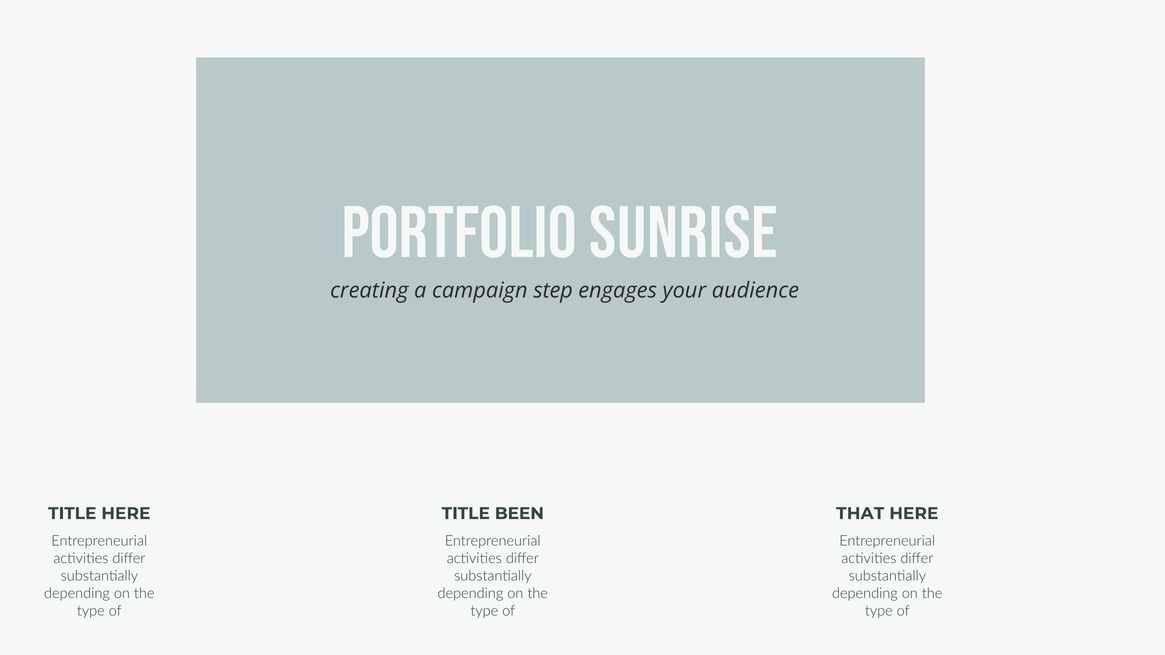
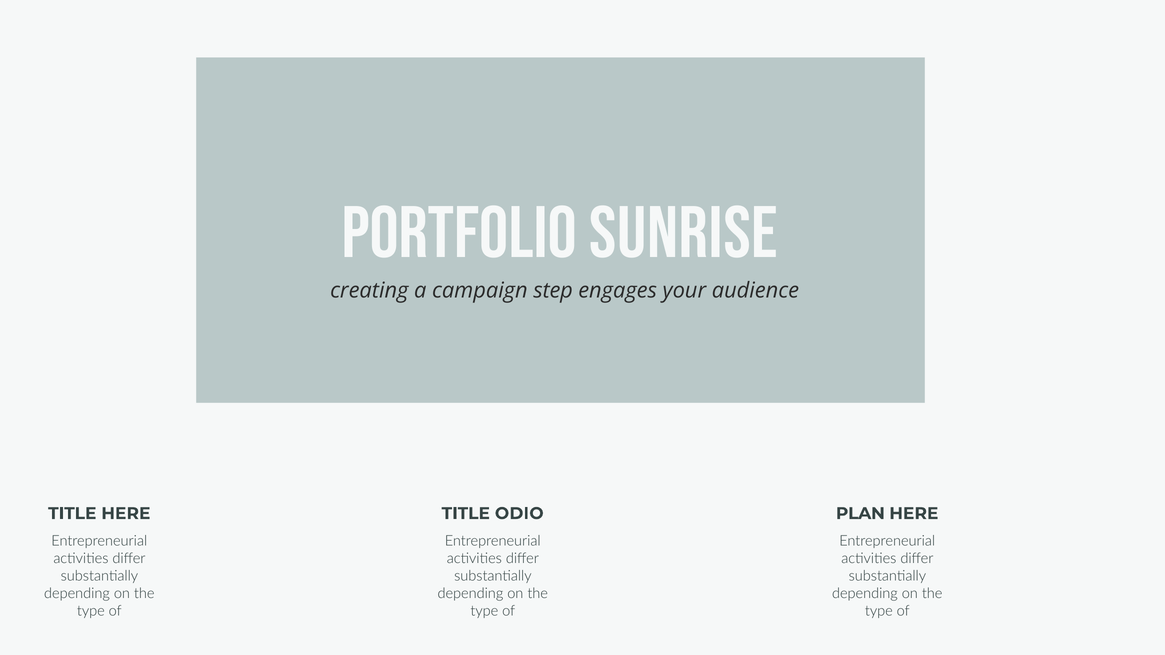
BEEN: BEEN -> ODIO
THAT: THAT -> PLAN
